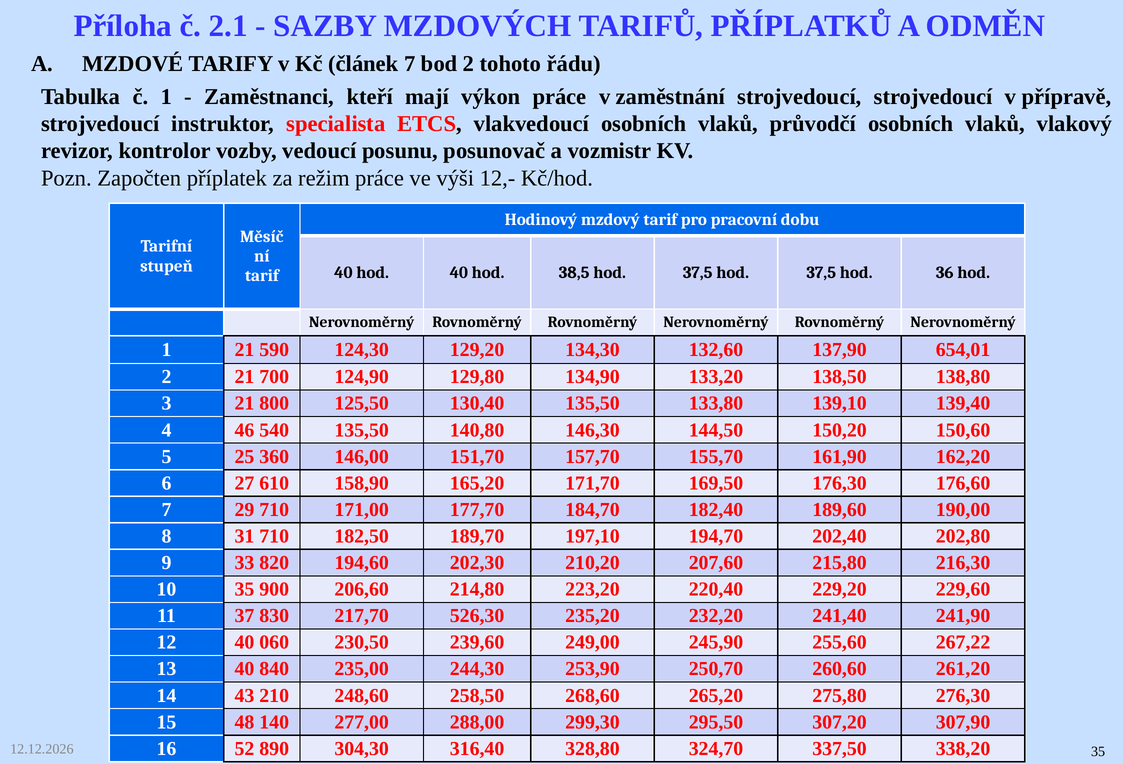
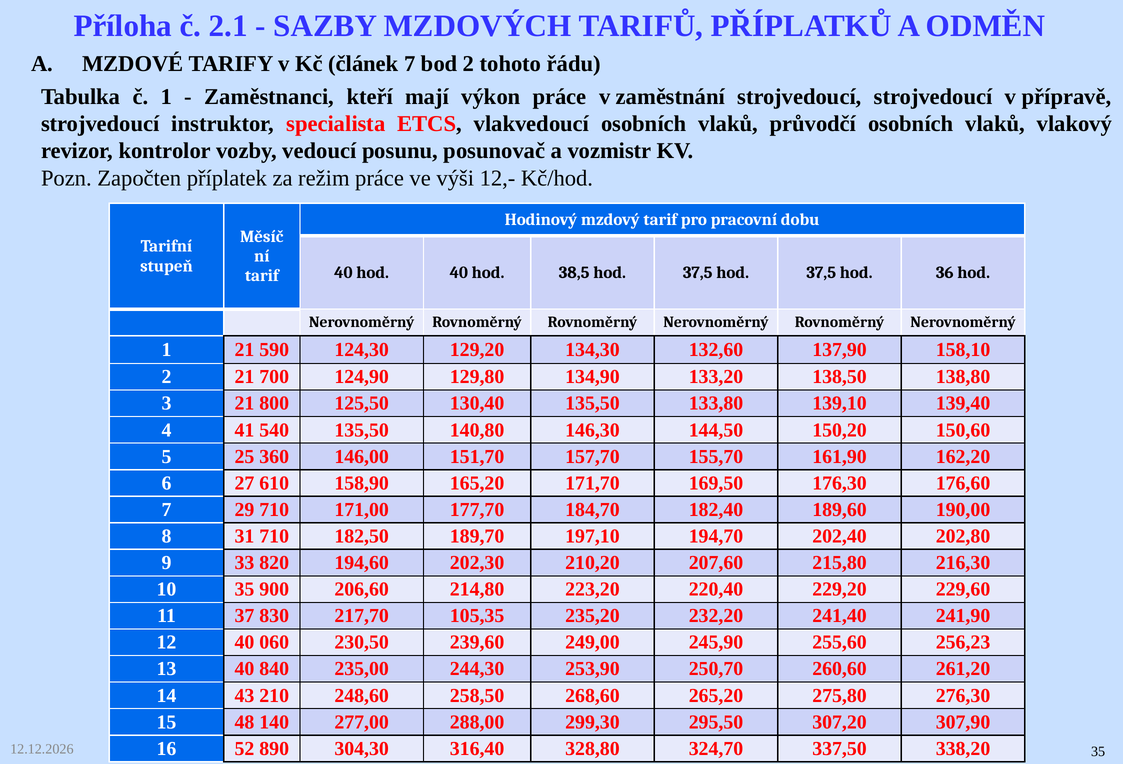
654,01: 654,01 -> 158,10
46: 46 -> 41
526,30: 526,30 -> 105,35
267,22: 267,22 -> 256,23
